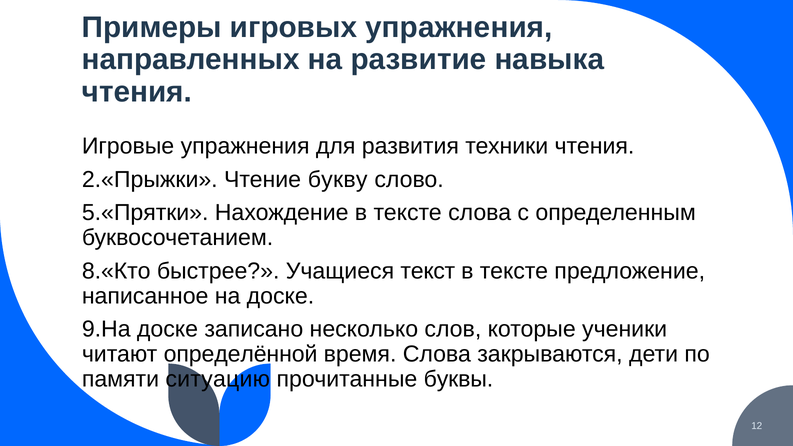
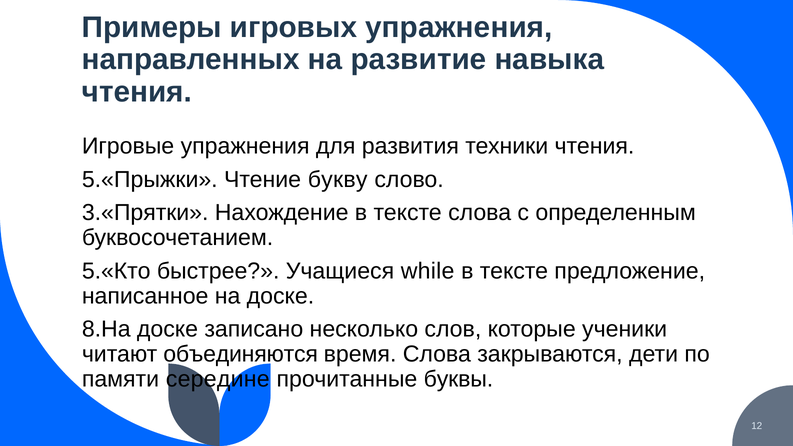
2.«Прыжки: 2.«Прыжки -> 5.«Прыжки
5.«Прятки: 5.«Прятки -> 3.«Прятки
8.«Кто: 8.«Кто -> 5.«Кто
текст: текст -> while
9.На: 9.На -> 8.На
определённой: определённой -> объединяются
ситуацию: ситуацию -> середине
